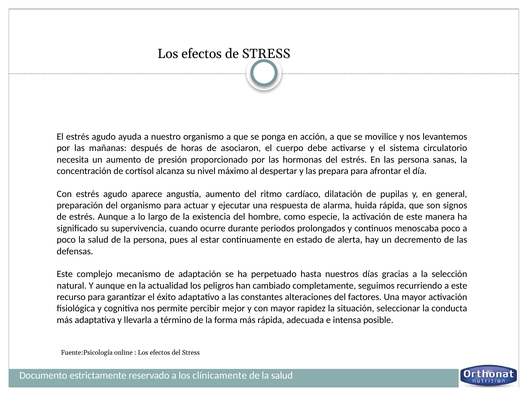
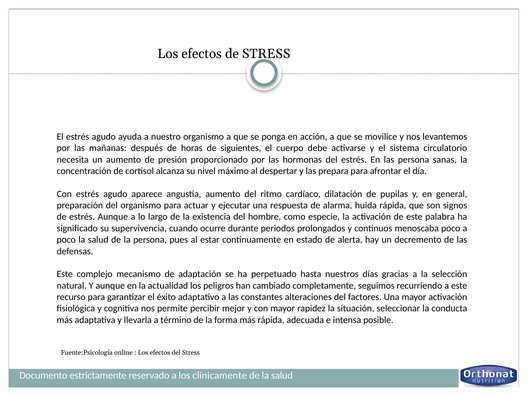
asociaron: asociaron -> siguientes
manera: manera -> palabra
